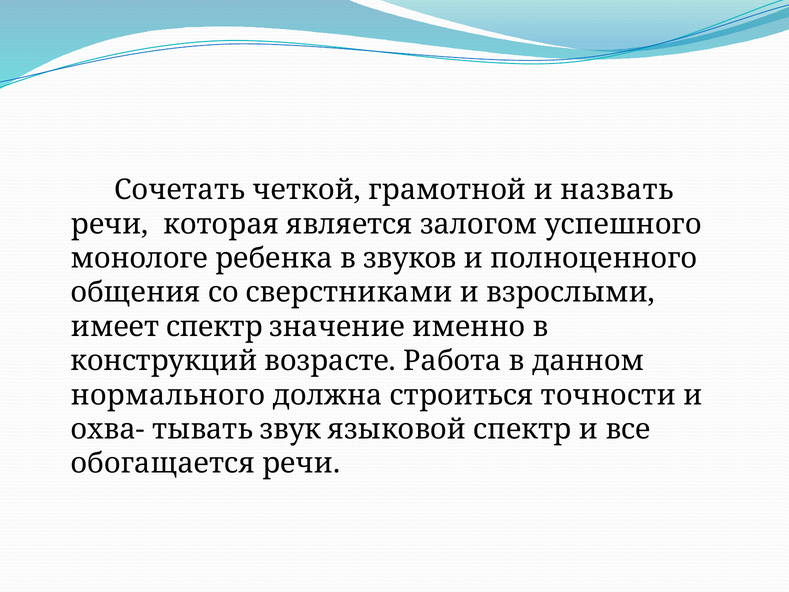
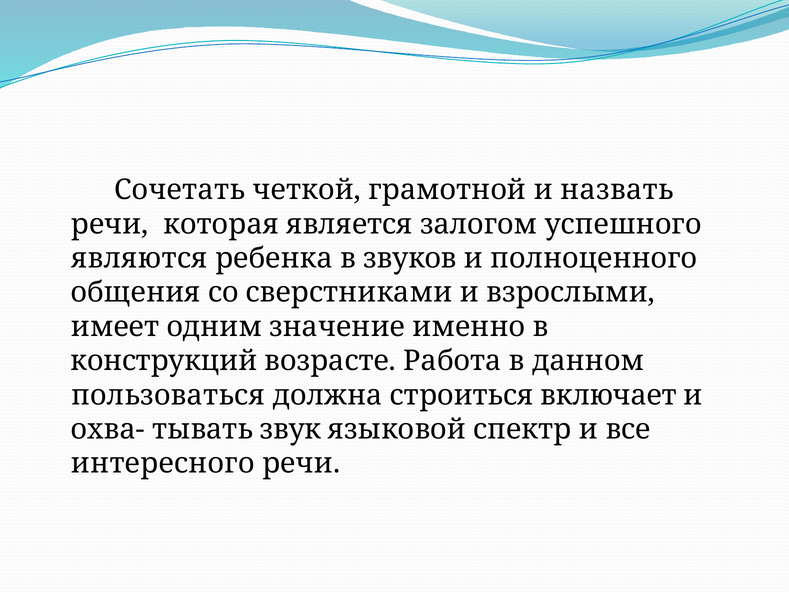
монологе: монологе -> являются
имеет спектр: спектр -> одним
нормального: нормального -> пользоваться
точности: точности -> включает
обогащается: обогащается -> интересного
